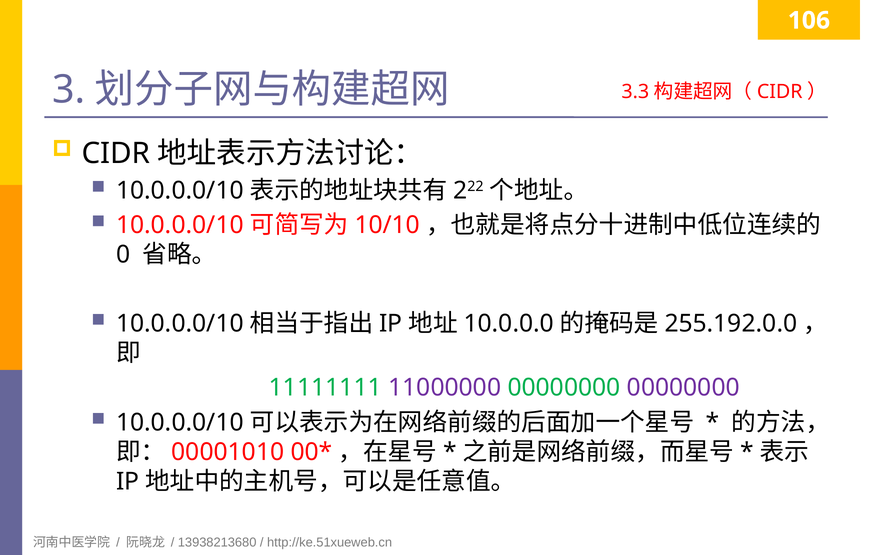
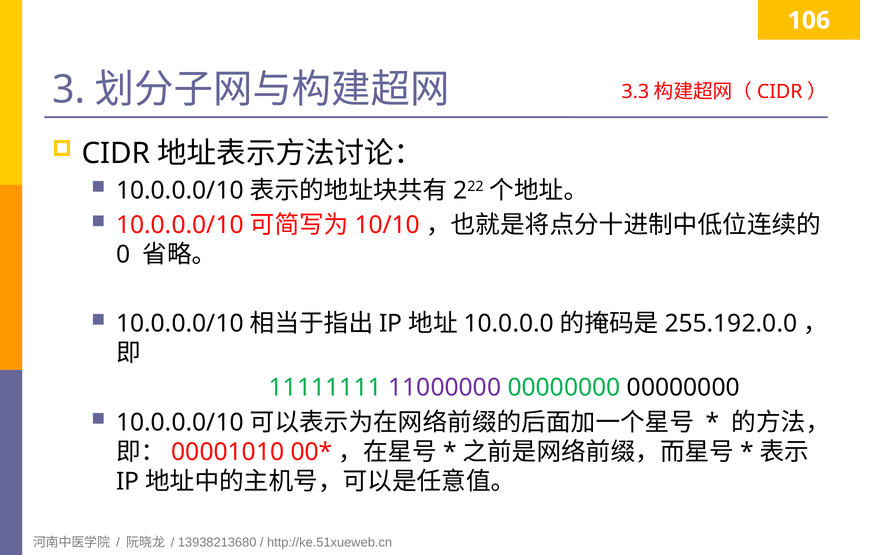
00000000 at (683, 387) colour: purple -> black
